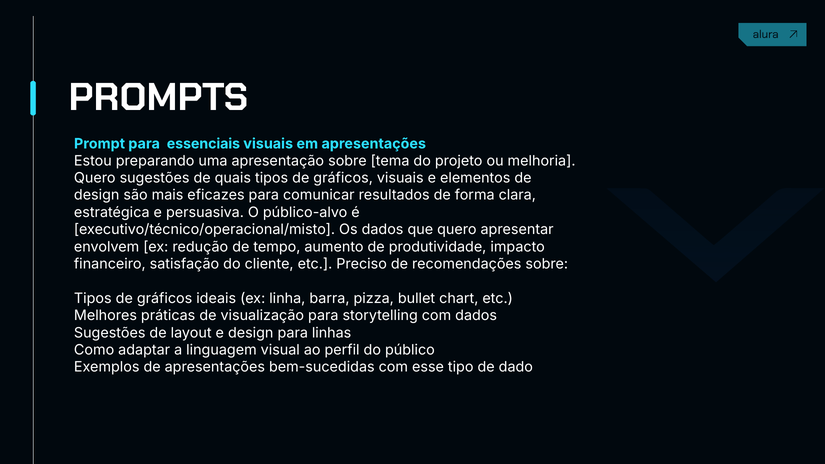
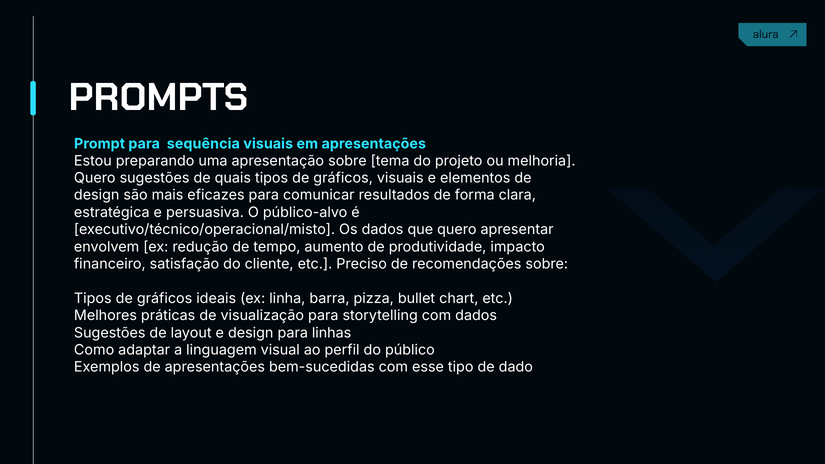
essenciais: essenciais -> sequência
